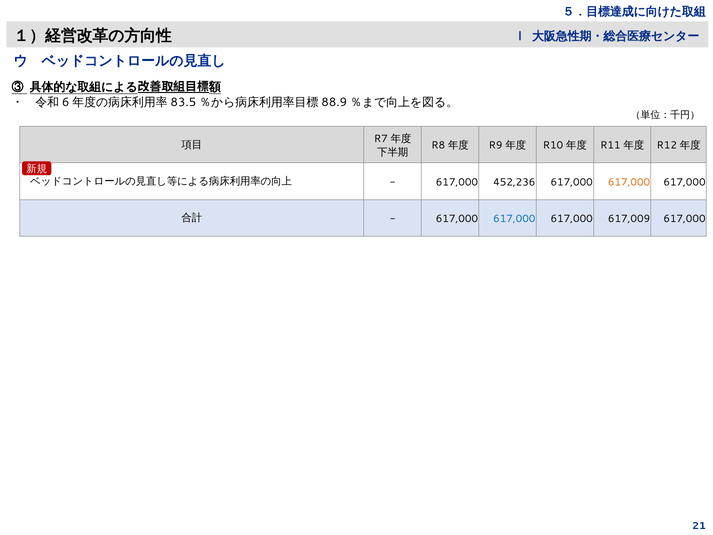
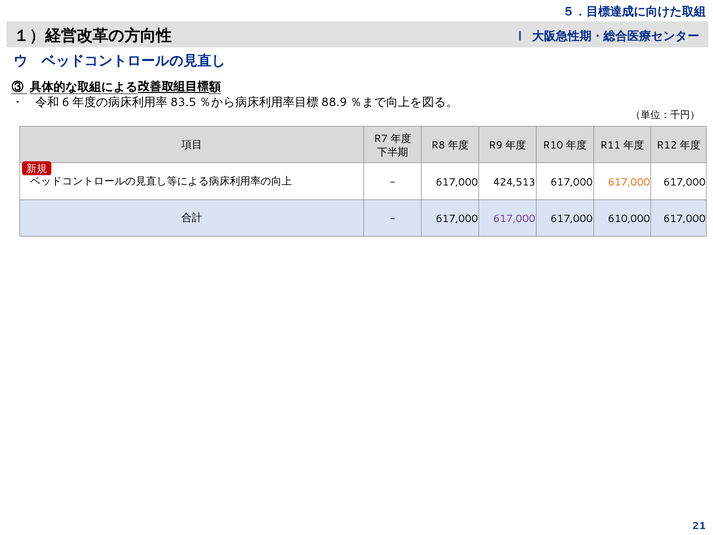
452,236: 452,236 -> 424,513
617,000 at (514, 219) colour: blue -> purple
617,009: 617,009 -> 610,000
